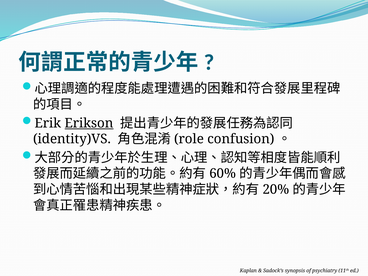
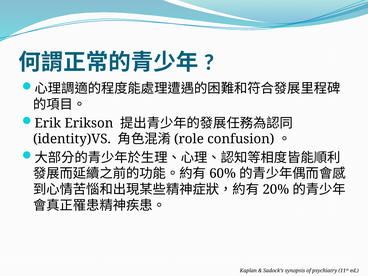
Erikson underline: present -> none
